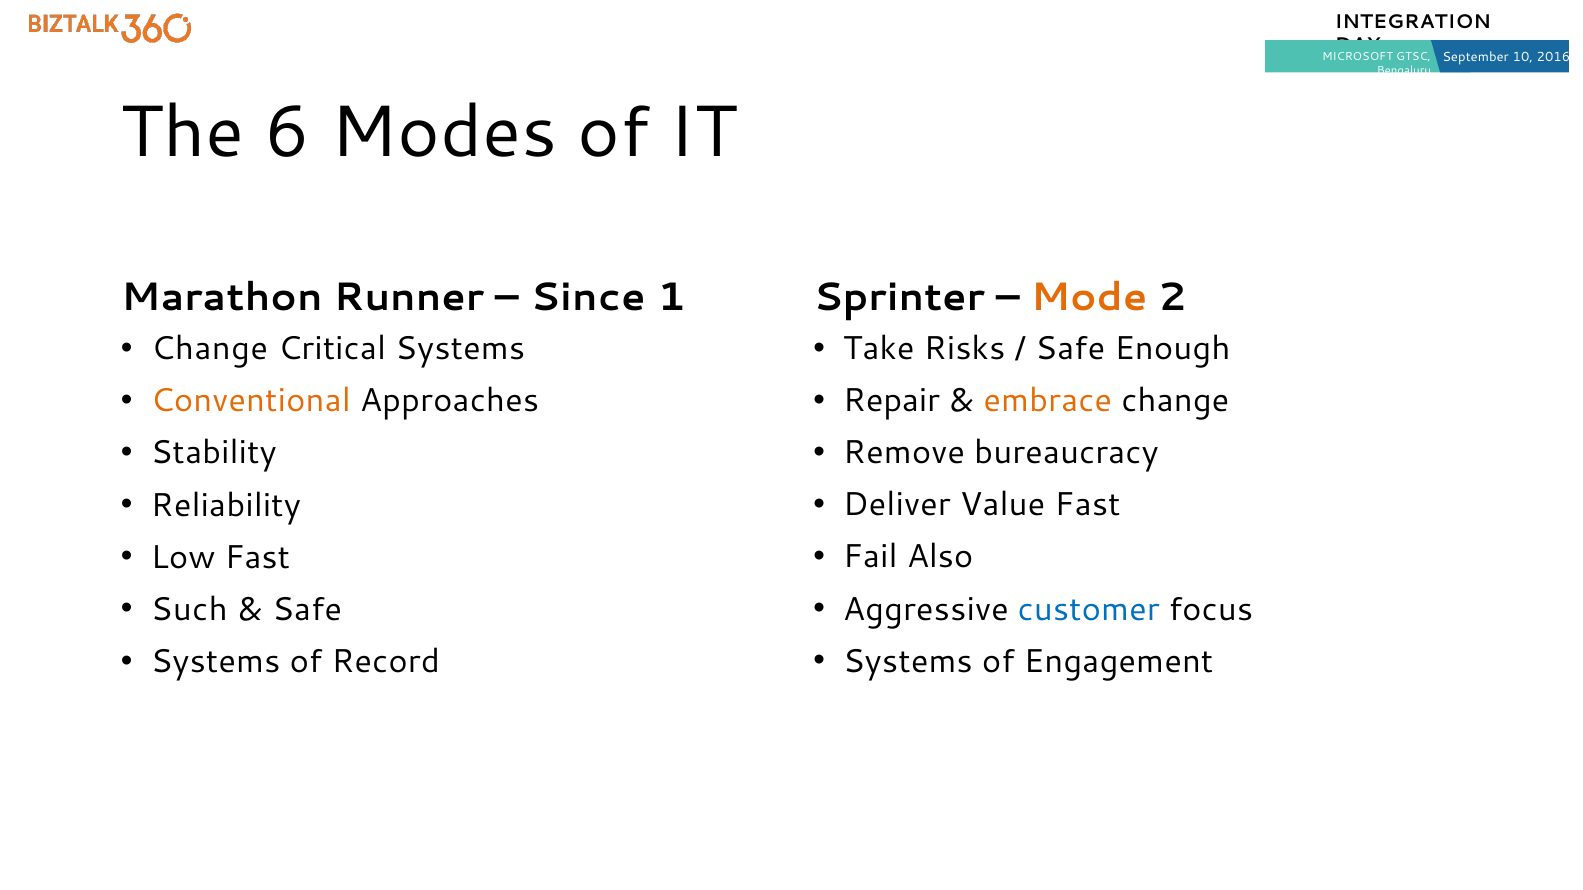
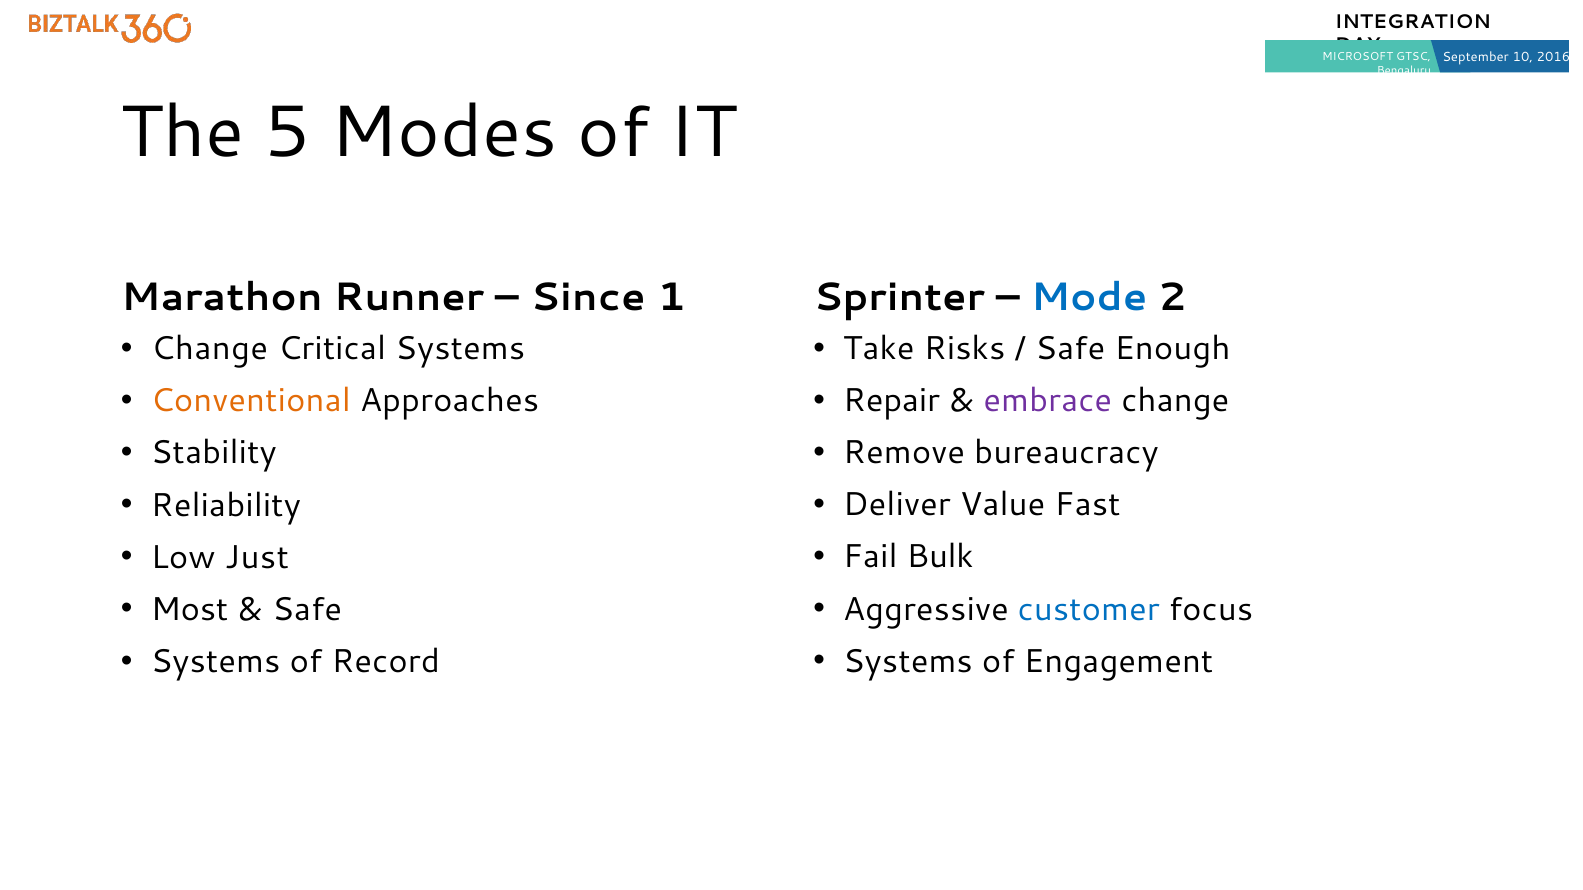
6: 6 -> 5
Mode colour: orange -> blue
embrace colour: orange -> purple
Also: Also -> Bulk
Low Fast: Fast -> Just
Such: Such -> Most
